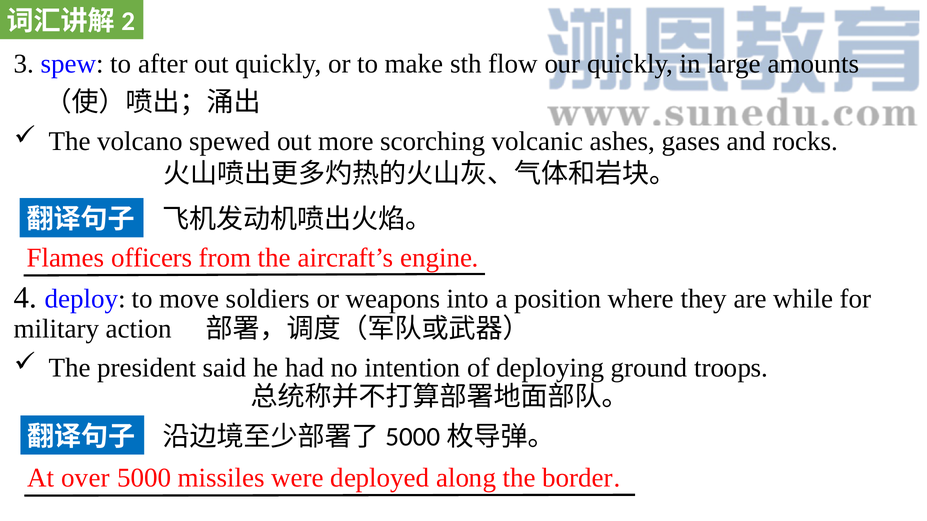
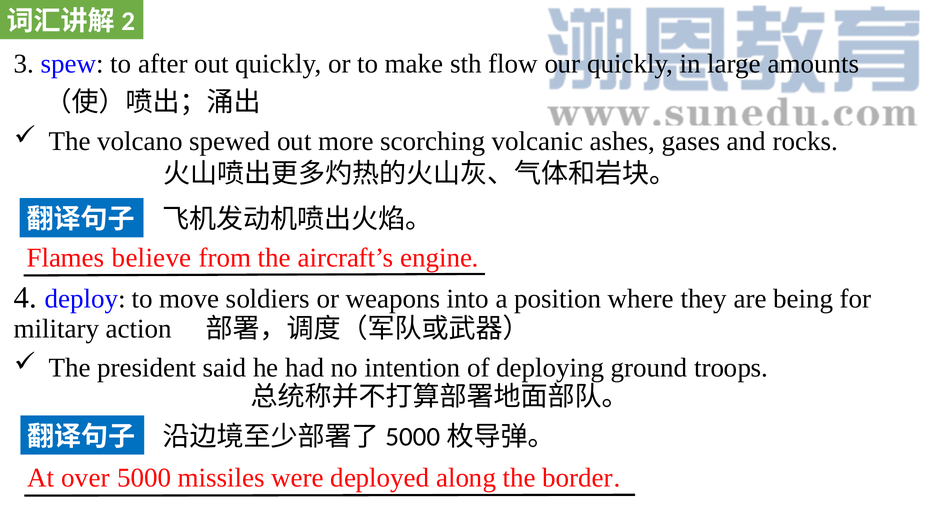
officers: officers -> believe
while: while -> being
